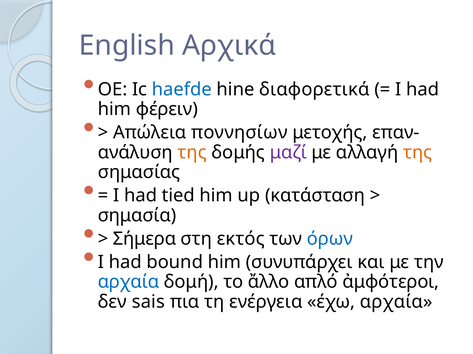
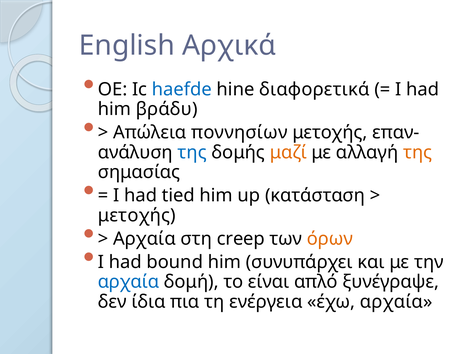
φέρειν: φέρειν -> βράδυ
της at (192, 153) colour: orange -> blue
μαζί colour: purple -> orange
σημασία at (137, 216): σημασία -> μετοχής
Σήμερα at (145, 239): Σήμερα -> Αρχαία
εκτός: εκτός -> creep
όρων colour: blue -> orange
ἄλλο: ἄλλο -> είναι
ἀμφότεροι: ἀμφότεροι -> ξυνέγραψε
sais: sais -> ίδια
